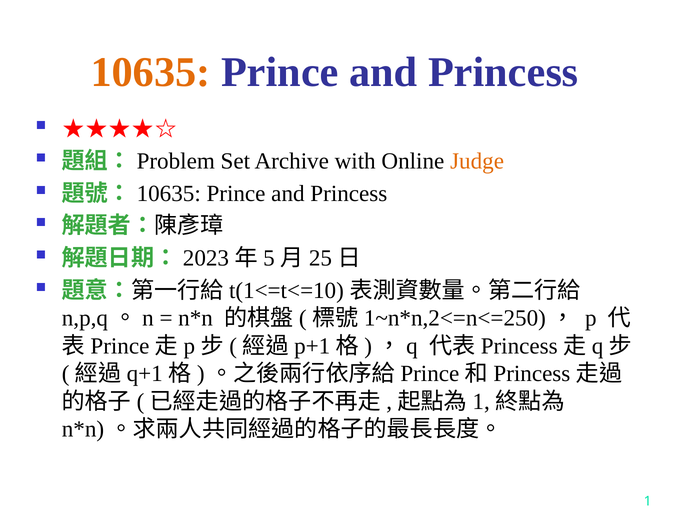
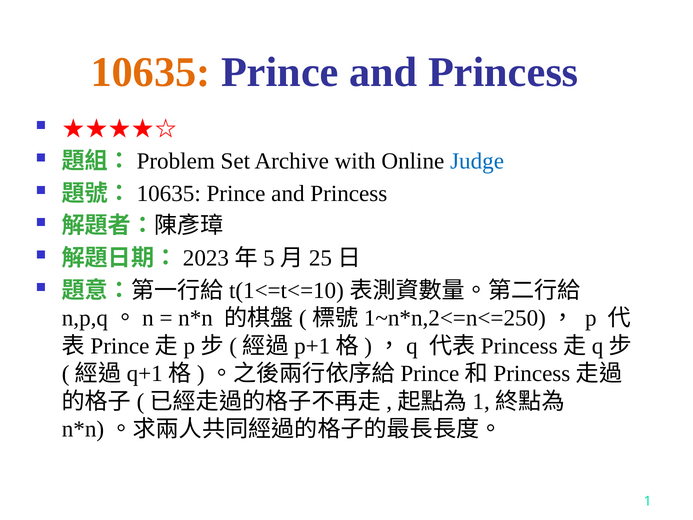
Judge colour: orange -> blue
